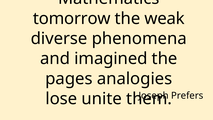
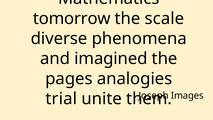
weak: weak -> scale
Prefers: Prefers -> Images
lose: lose -> trial
